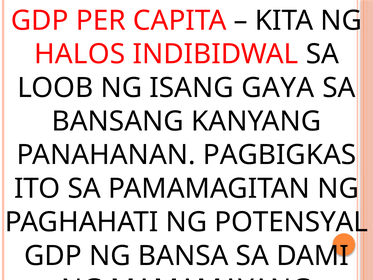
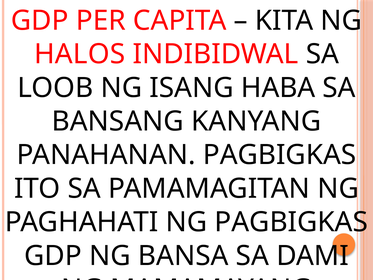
GAYA: GAYA -> HABA
NG POTENSYAL: POTENSYAL -> PAGBIGKAS
